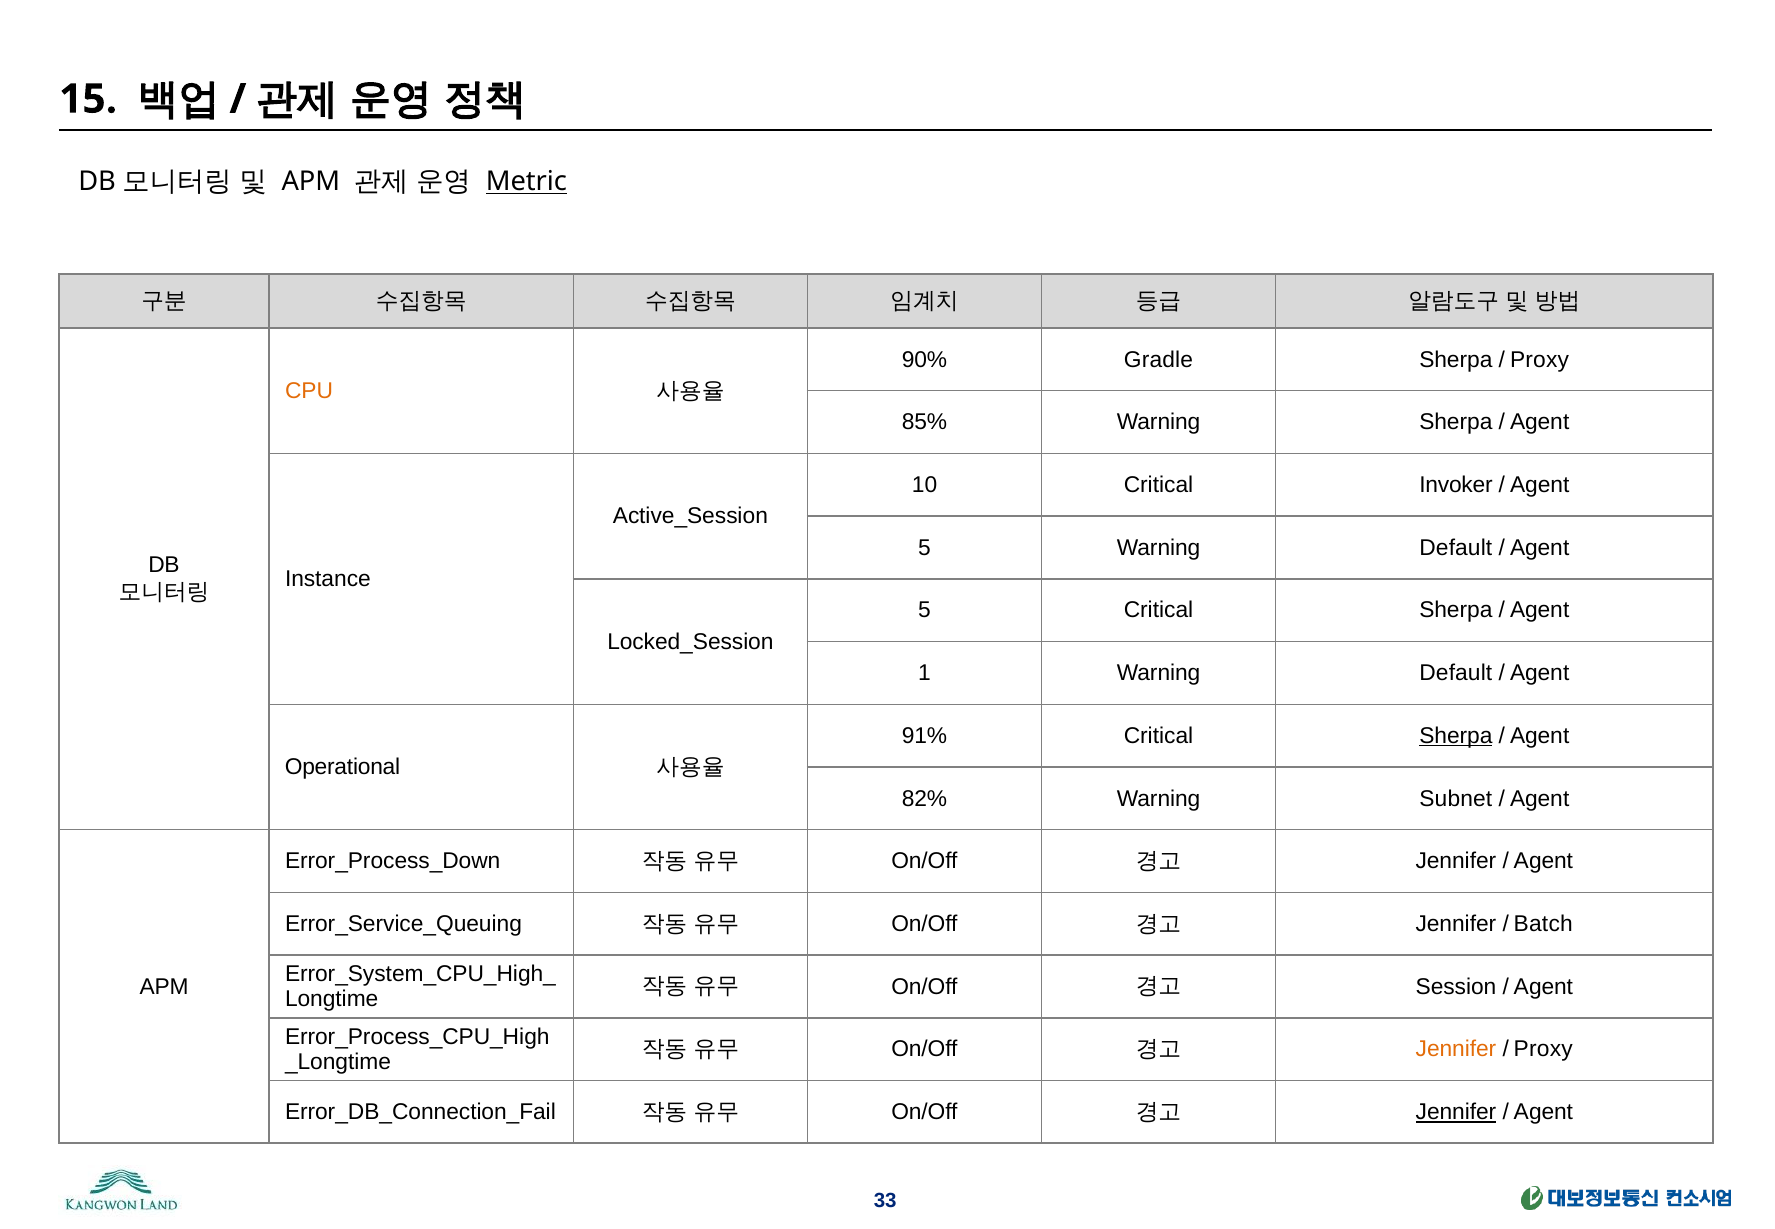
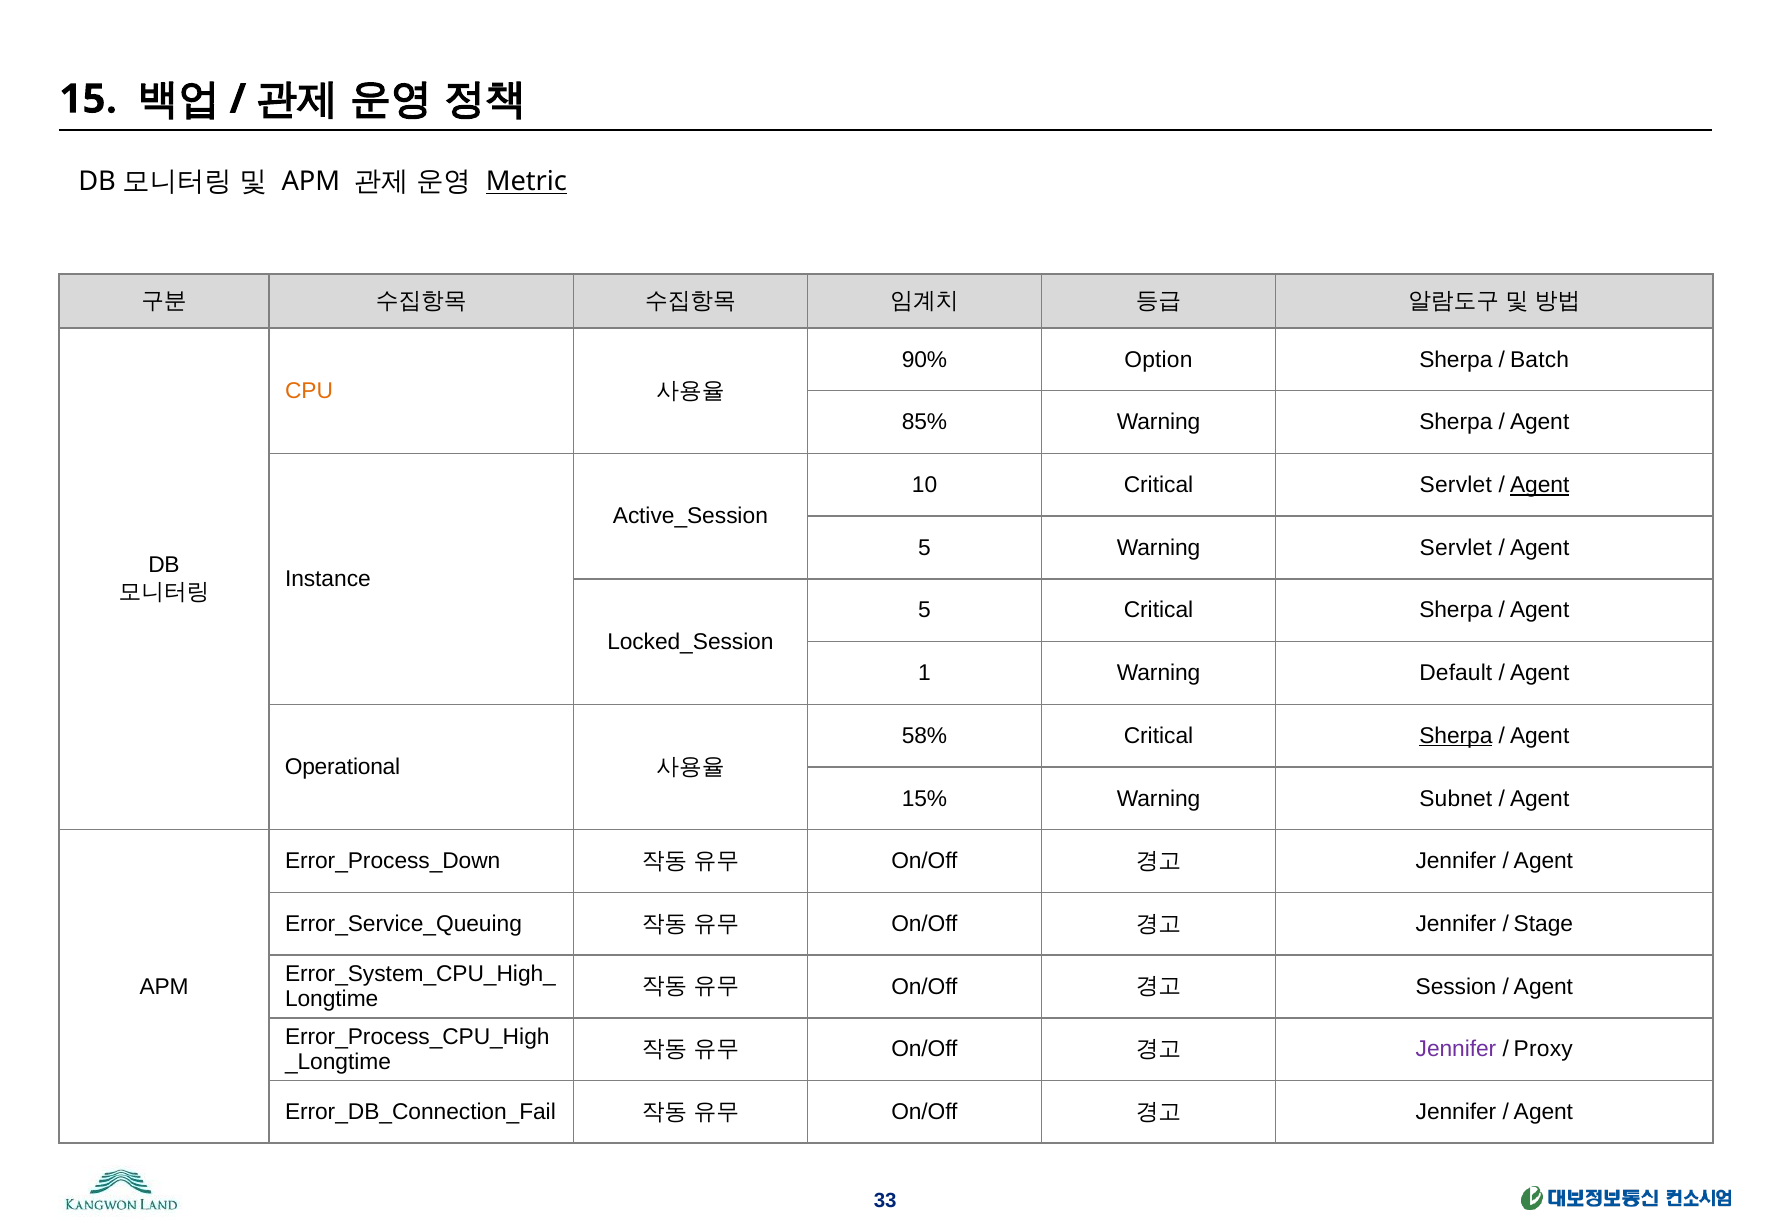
Gradle: Gradle -> Option
Proxy at (1540, 360): Proxy -> Batch
Critical Invoker: Invoker -> Servlet
Agent at (1540, 485) underline: none -> present
5 Warning Default: Default -> Servlet
91%: 91% -> 58%
82%: 82% -> 15%
Batch: Batch -> Stage
Jennifer at (1456, 1049) colour: orange -> purple
Jennifer at (1456, 1112) underline: present -> none
